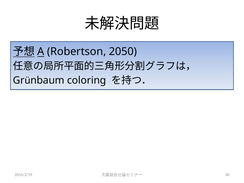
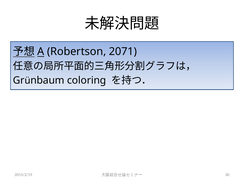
2050: 2050 -> 2071
